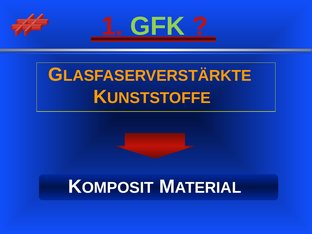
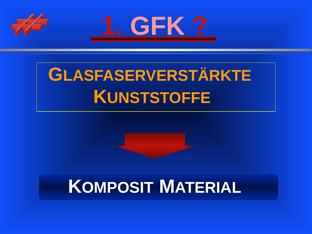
GFK colour: light green -> pink
